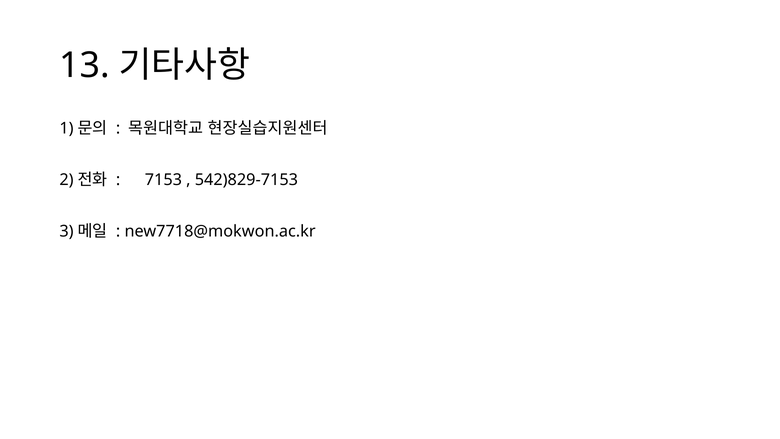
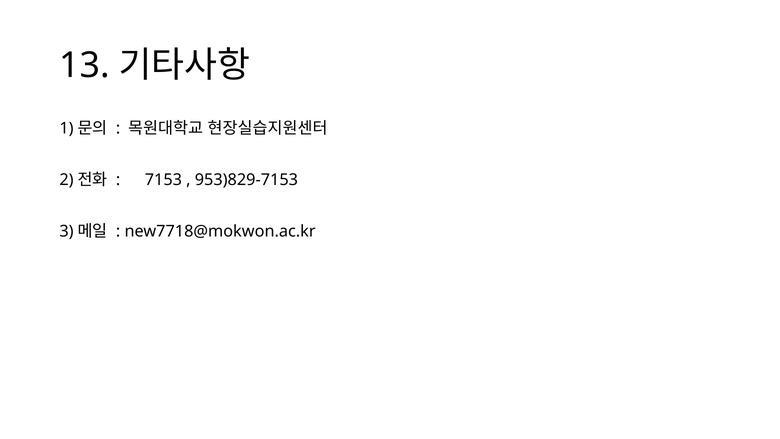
542)829-7153: 542)829-7153 -> 953)829-7153
